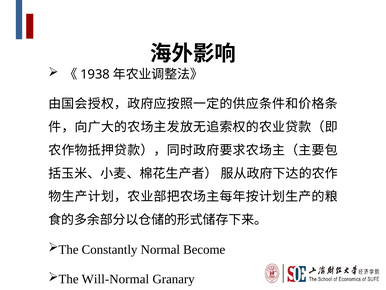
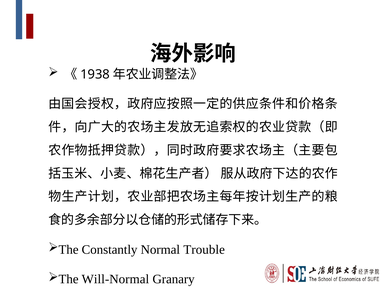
Become: Become -> Trouble
